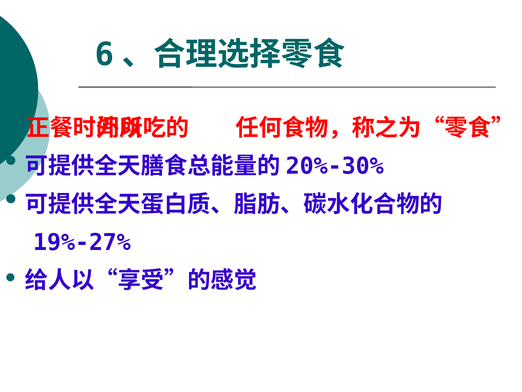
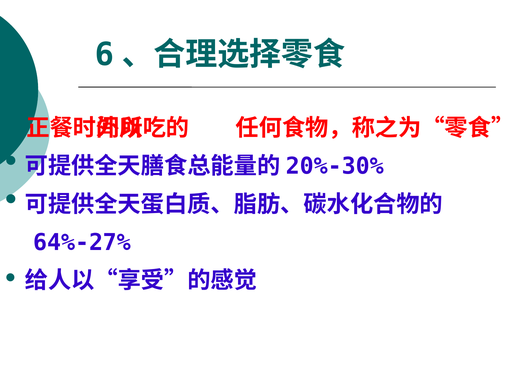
19%-27%: 19%-27% -> 64%-27%
